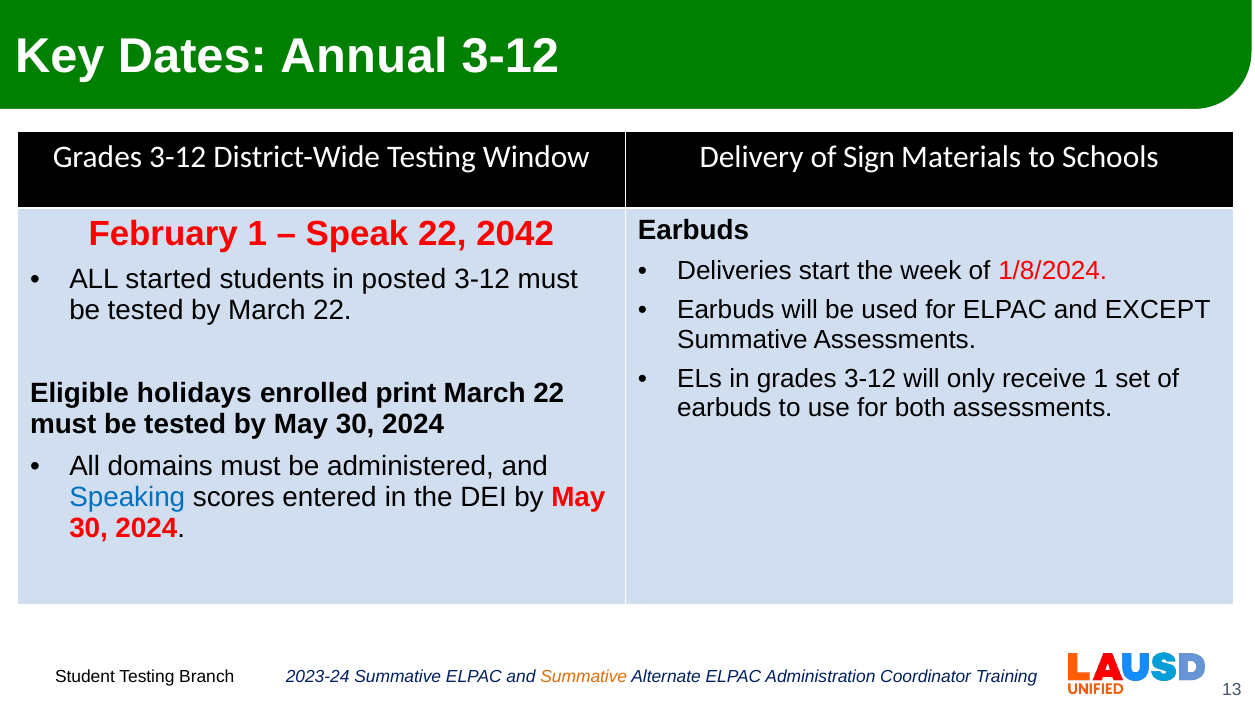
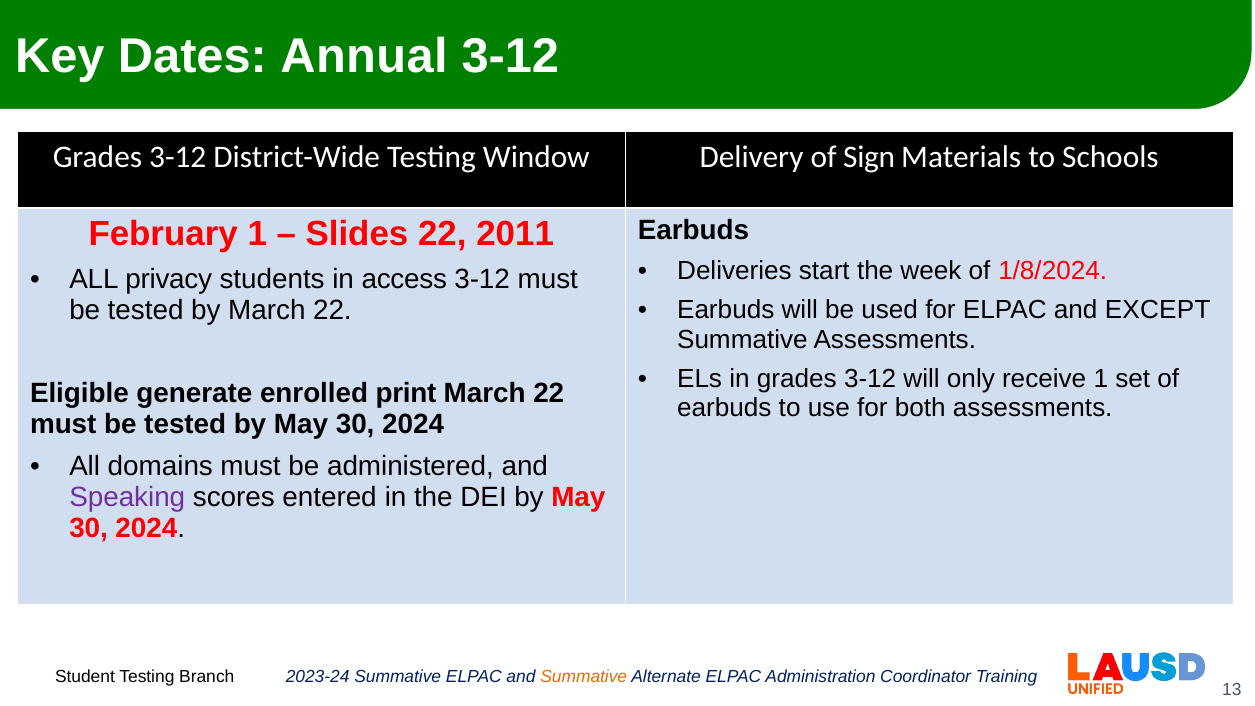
Speak: Speak -> Slides
2042: 2042 -> 2011
started: started -> privacy
posted: posted -> access
holidays: holidays -> generate
Speaking colour: blue -> purple
